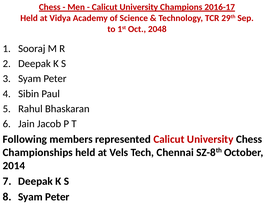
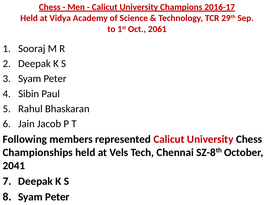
2048: 2048 -> 2061
2014: 2014 -> 2041
